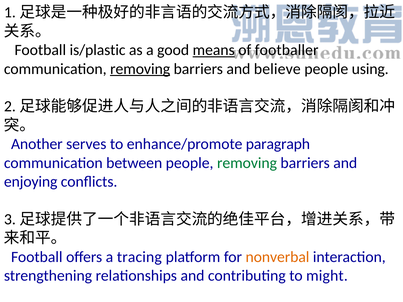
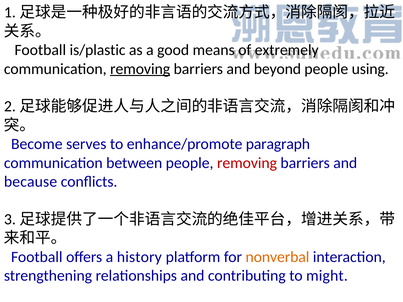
means underline: present -> none
footballer: footballer -> extremely
believe: believe -> beyond
Another: Another -> Become
removing at (247, 163) colour: green -> red
enjoying: enjoying -> because
tracing: tracing -> history
